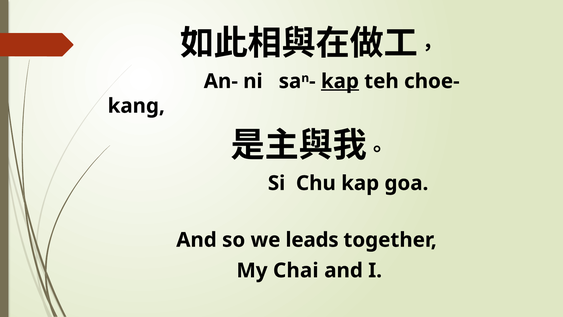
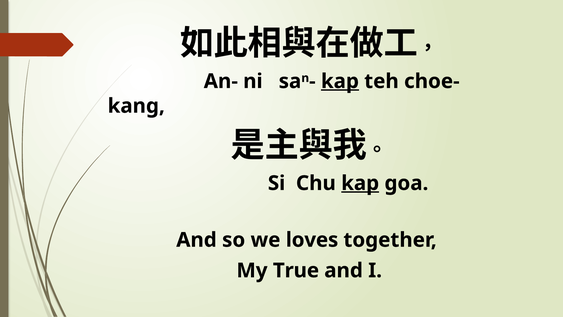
kap at (360, 183) underline: none -> present
leads: leads -> loves
Chai: Chai -> True
